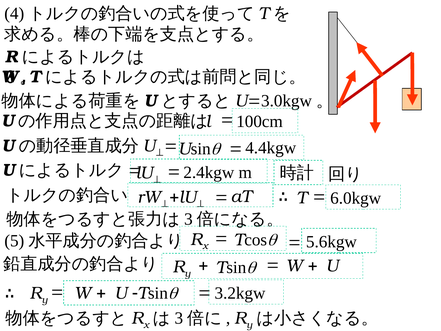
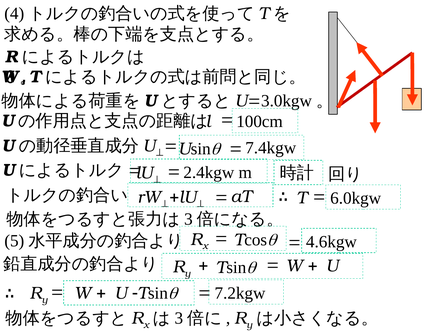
4.4kgw: 4.4kgw -> 7.4kgw
5.6kgw: 5.6kgw -> 4.6kgw
3.2kgw: 3.2kgw -> 7.2kgw
